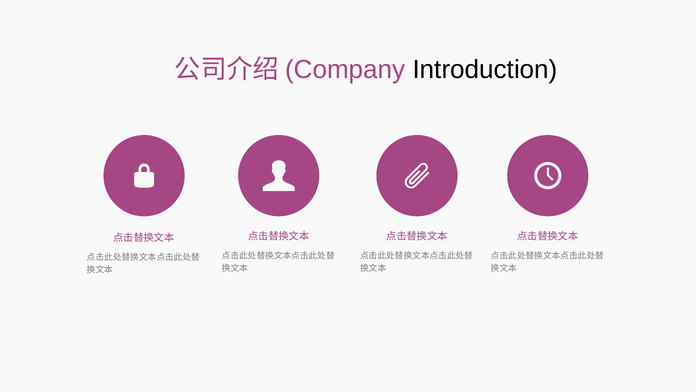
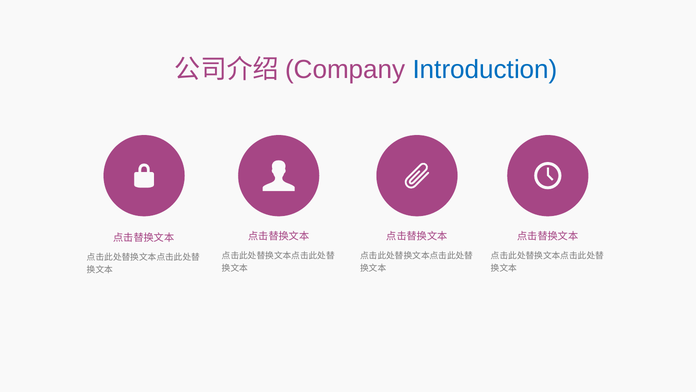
Introduction colour: black -> blue
